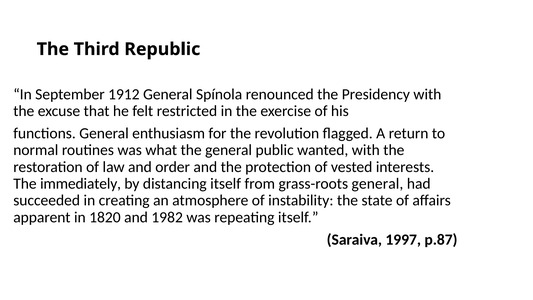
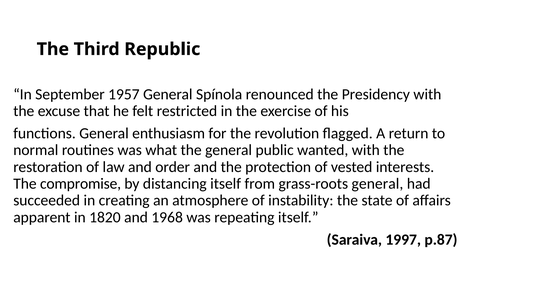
1912: 1912 -> 1957
immediately: immediately -> compromise
1982: 1982 -> 1968
